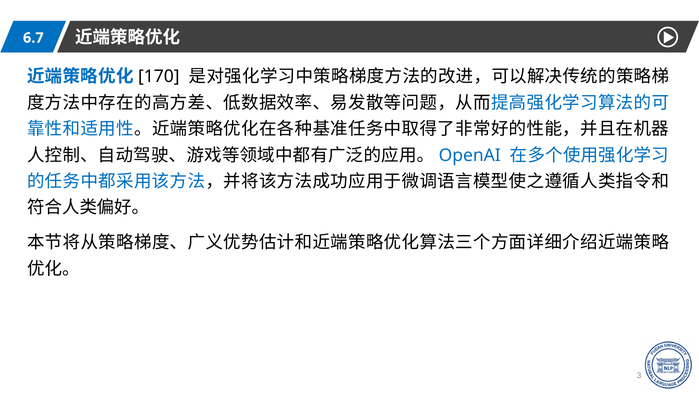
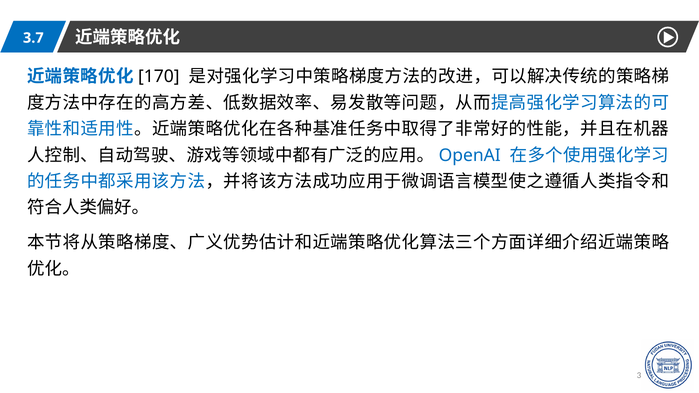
6.7: 6.7 -> 3.7
